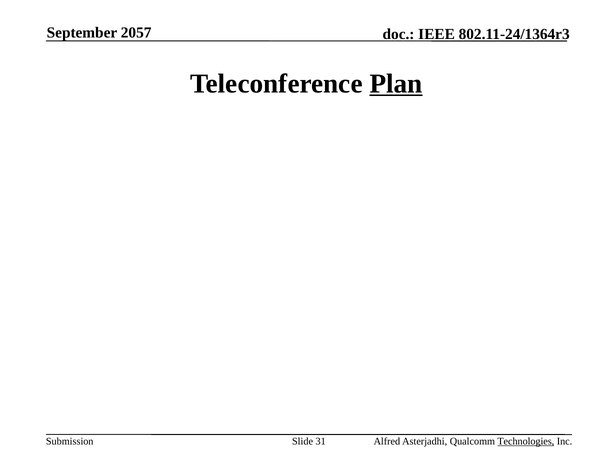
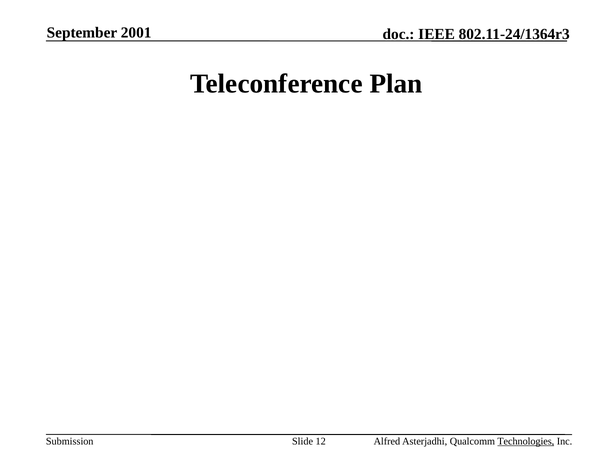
2057: 2057 -> 2001
Plan underline: present -> none
31: 31 -> 12
